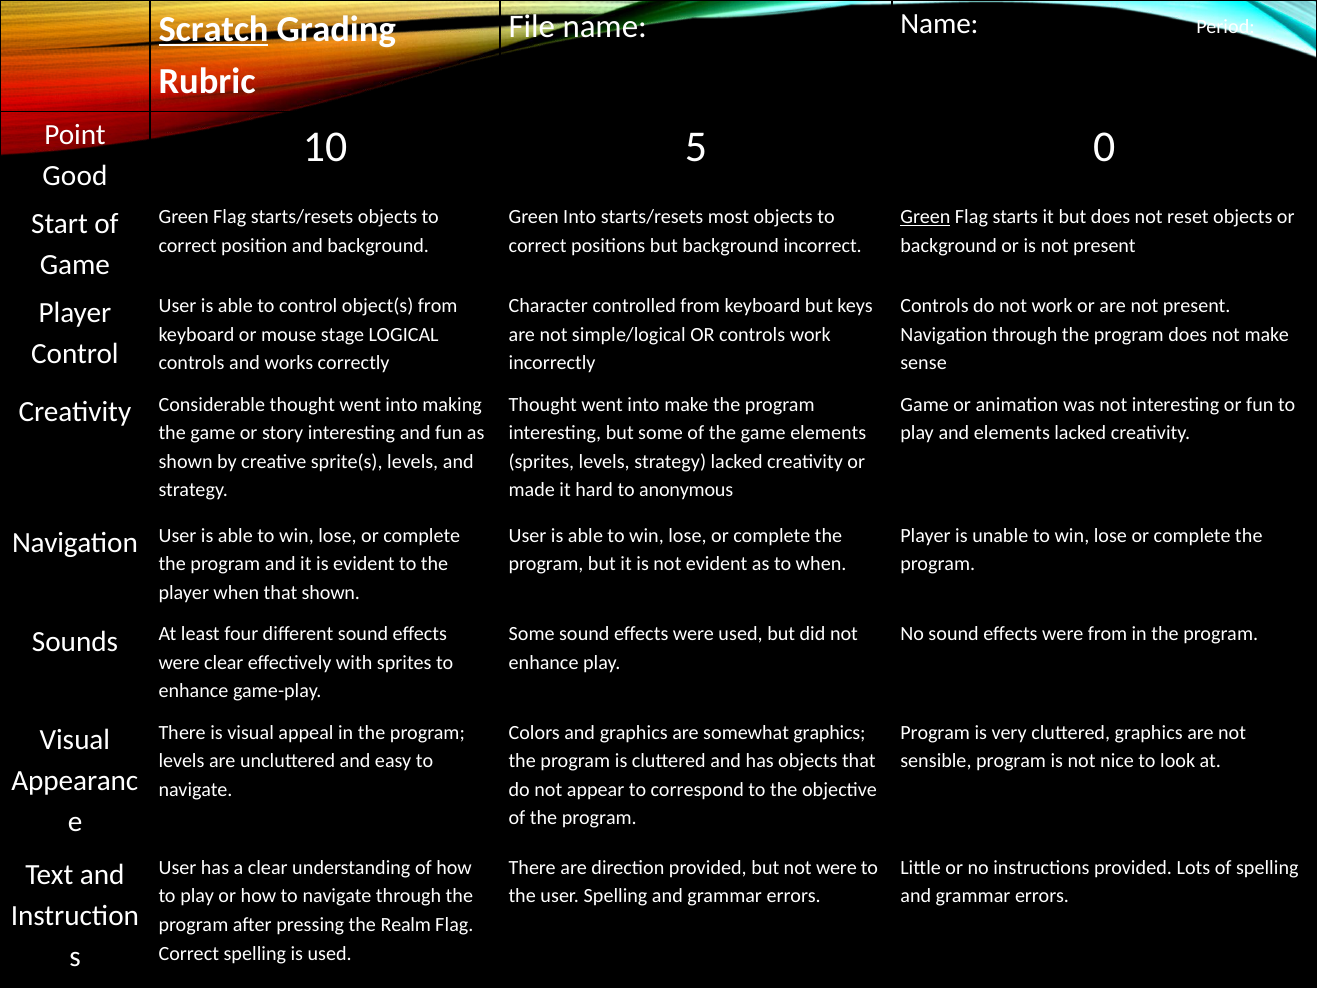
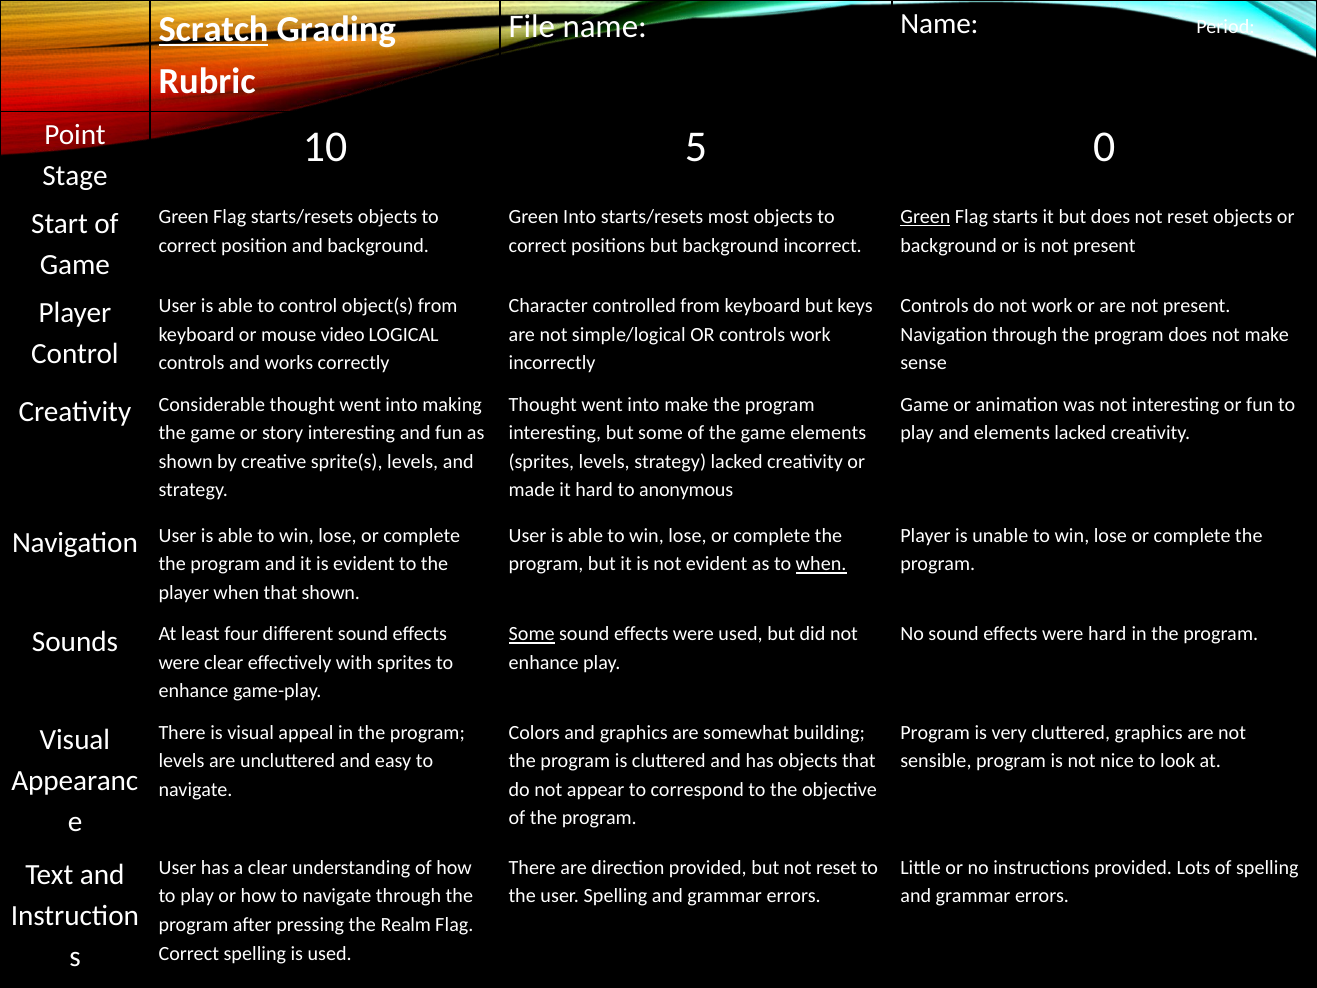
Good: Good -> Stage
stage: stage -> video
when at (821, 564) underline: none -> present
Some at (532, 634) underline: none -> present
were from: from -> hard
somewhat graphics: graphics -> building
but not were: were -> reset
